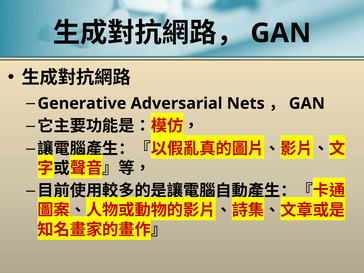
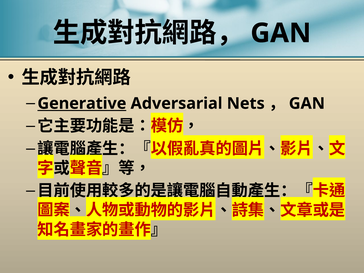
Generative underline: none -> present
